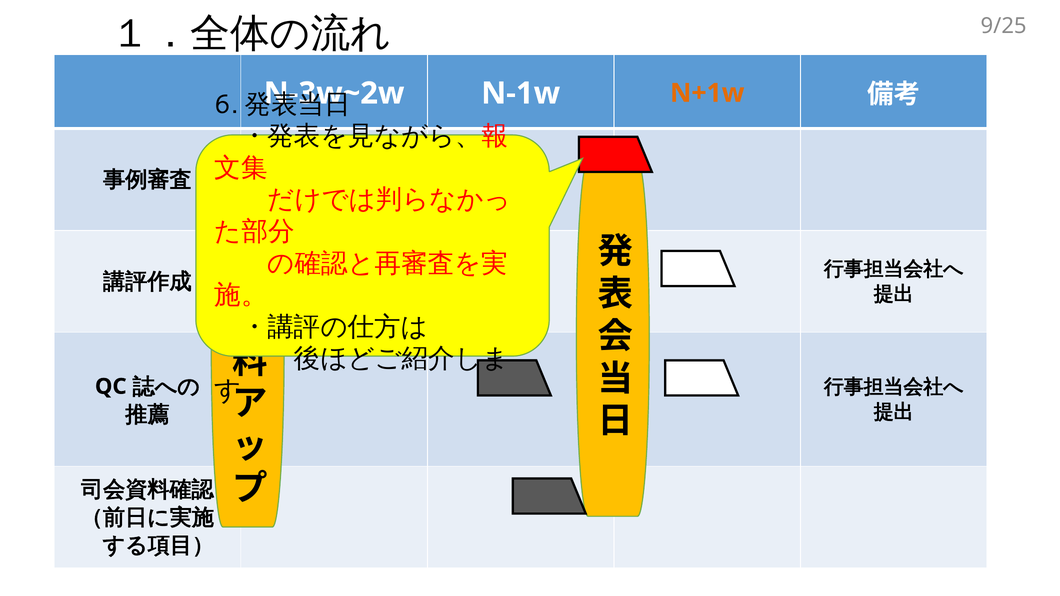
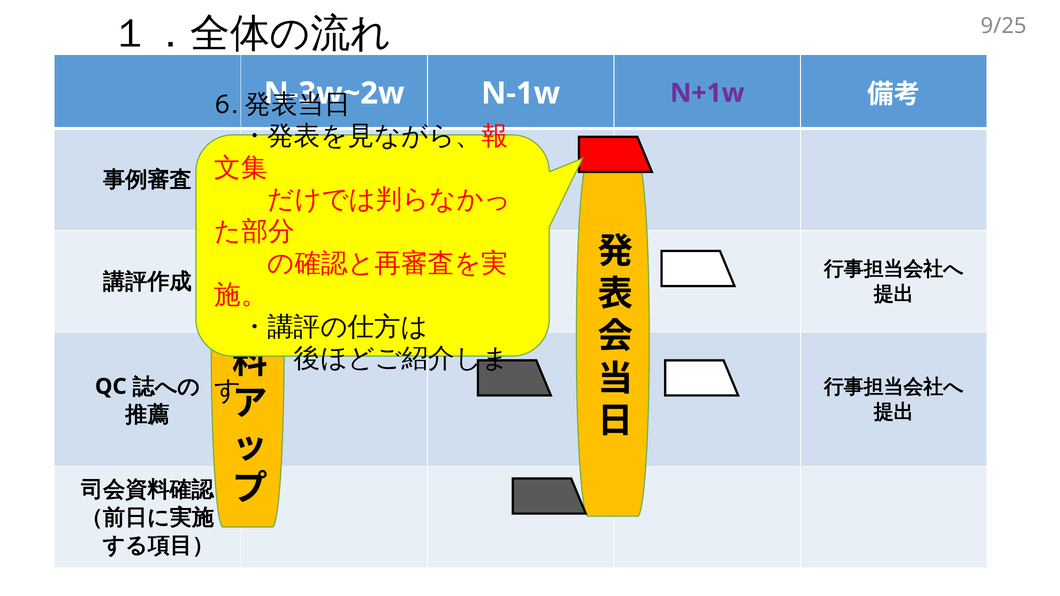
N+1w colour: orange -> purple
